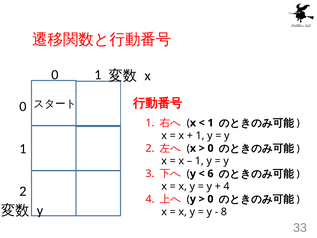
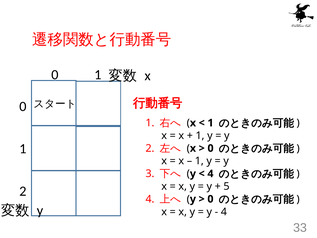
6 at (210, 174): 6 -> 4
4 at (227, 186): 4 -> 5
8 at (224, 212): 8 -> 4
